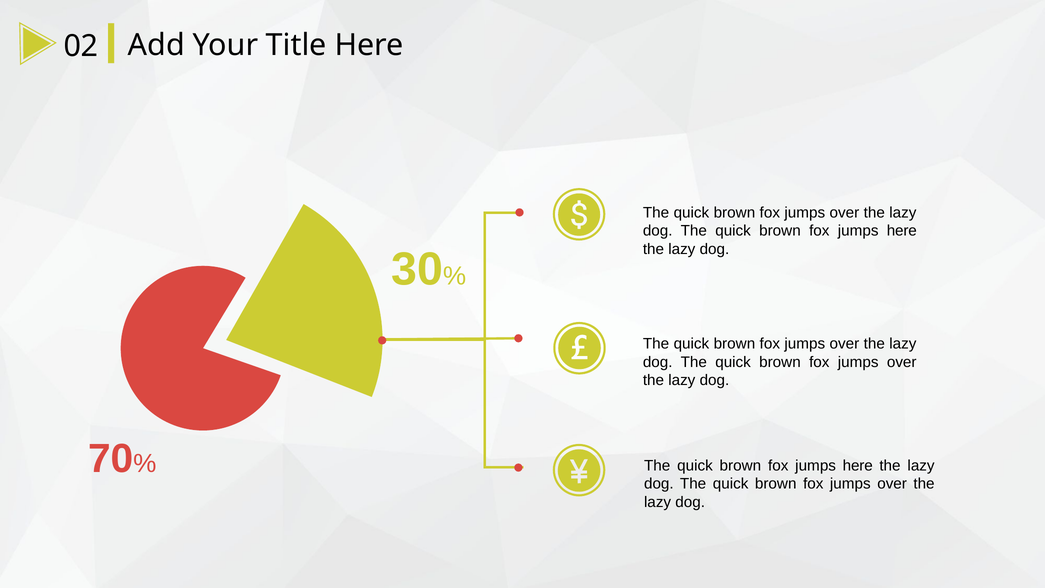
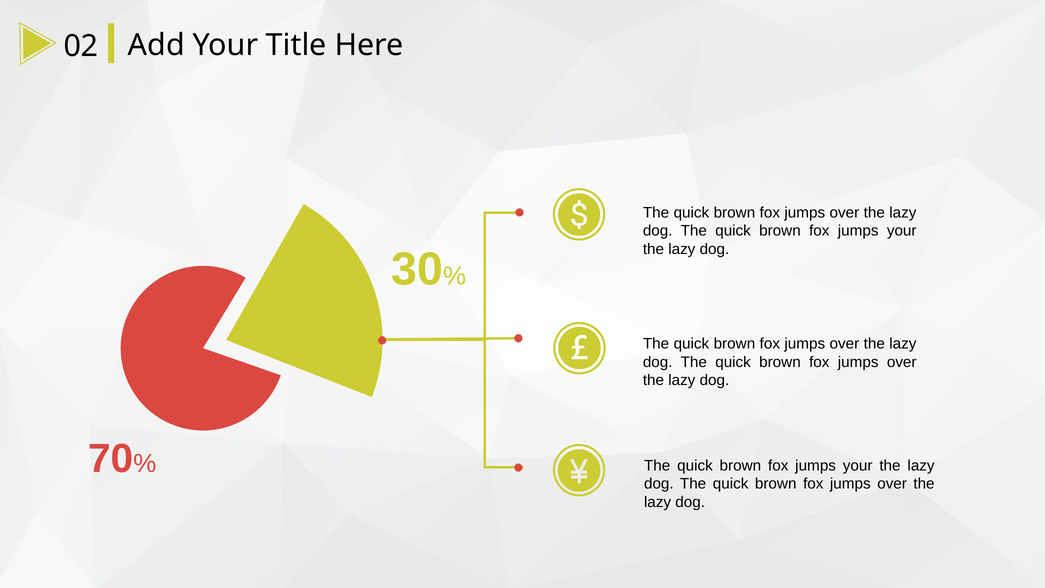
here at (902, 231): here -> your
here at (858, 465): here -> your
